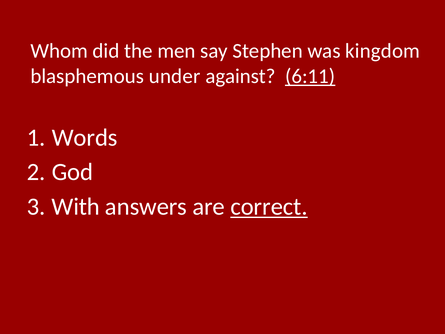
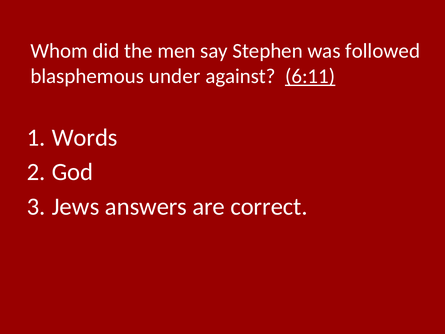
kingdom: kingdom -> followed
With: With -> Jews
correct underline: present -> none
